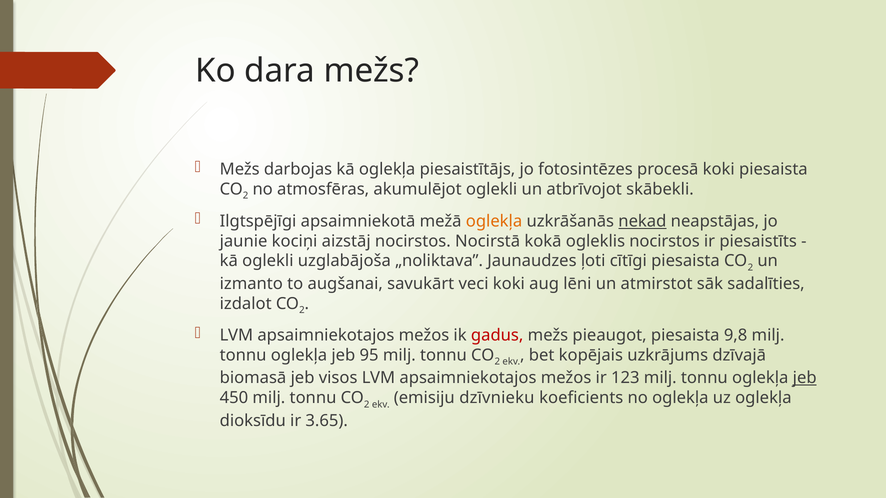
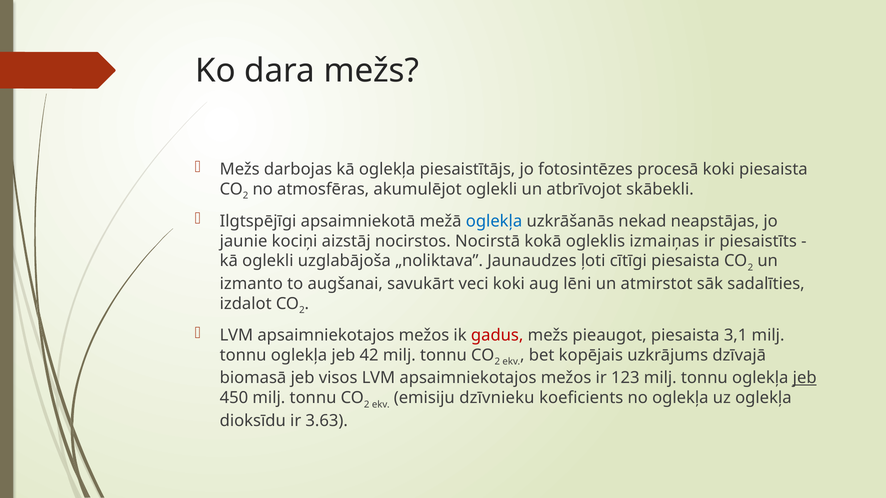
oglekļa at (494, 221) colour: orange -> blue
nekad underline: present -> none
ogleklis nocirstos: nocirstos -> izmaiņas
9,8: 9,8 -> 3,1
95: 95 -> 42
3.65: 3.65 -> 3.63
